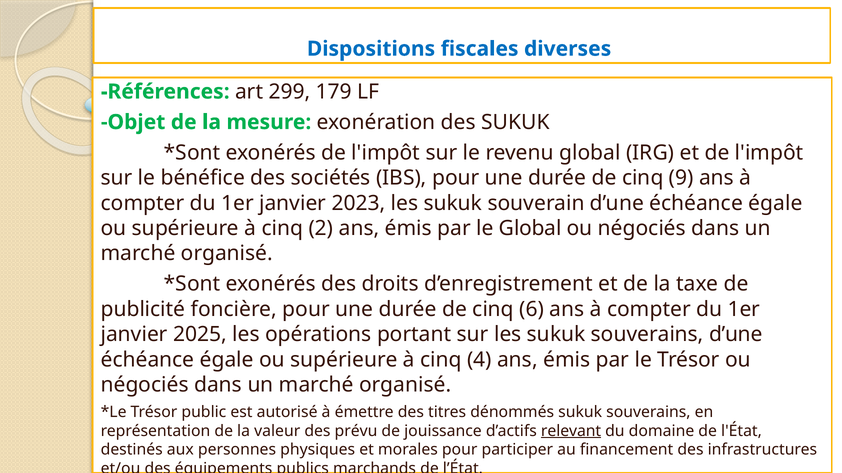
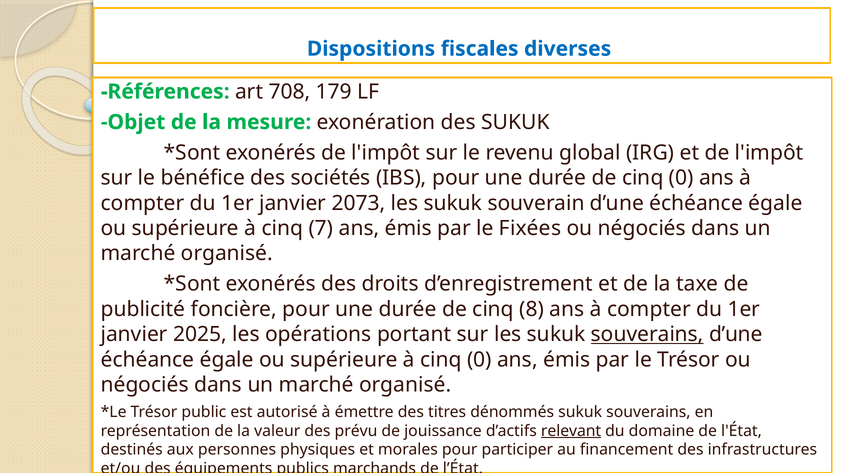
299: 299 -> 708
de cinq 9: 9 -> 0
2023: 2023 -> 2073
2: 2 -> 7
le Global: Global -> Fixées
6: 6 -> 8
souverains at (647, 335) underline: none -> present
à cinq 4: 4 -> 0
